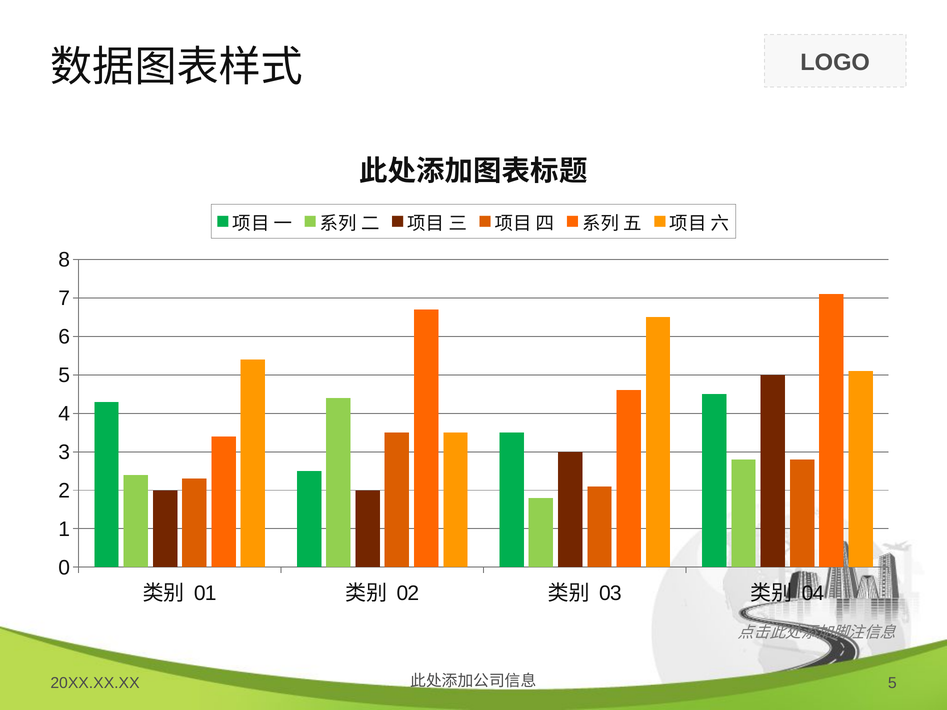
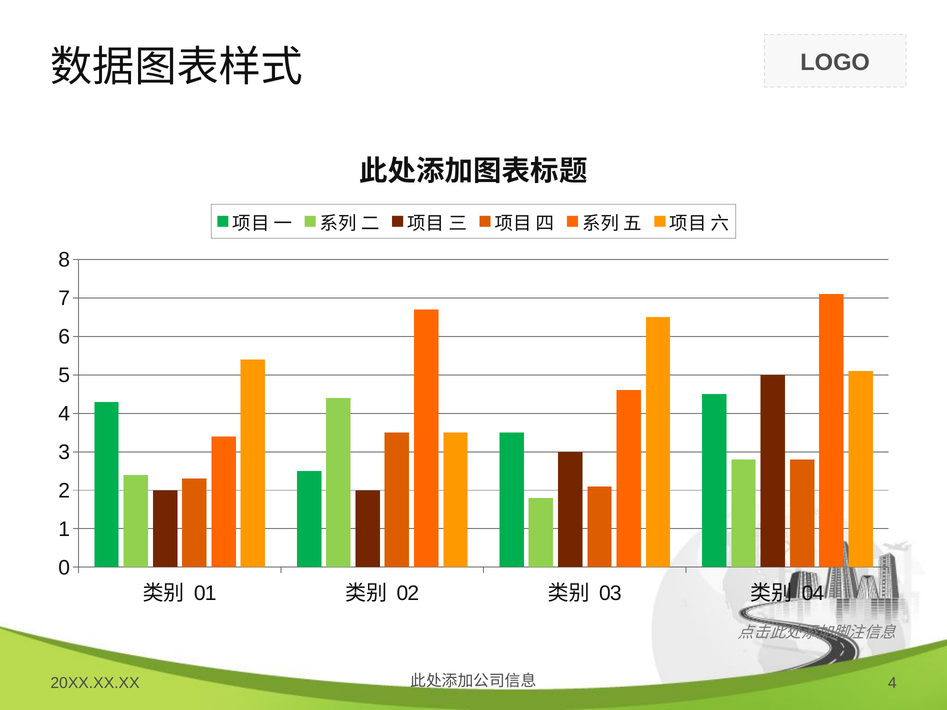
5 at (892, 683): 5 -> 4
